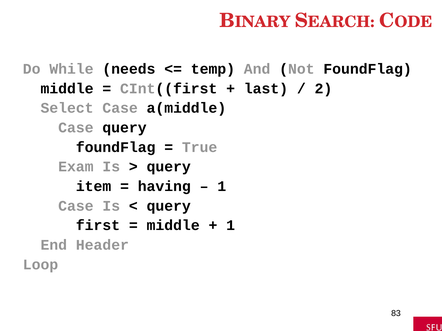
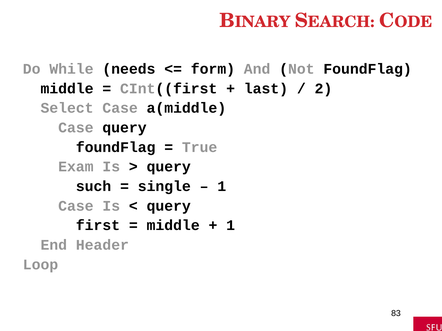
temp: temp -> form
item: item -> such
having: having -> single
